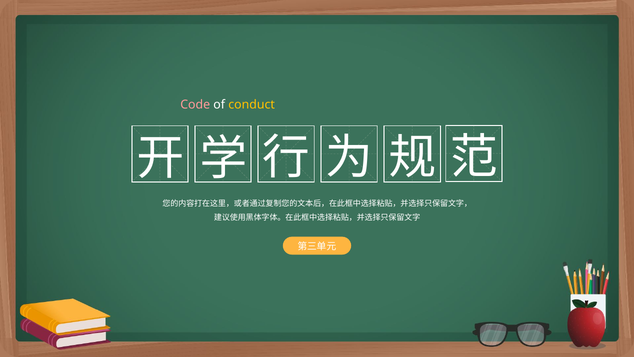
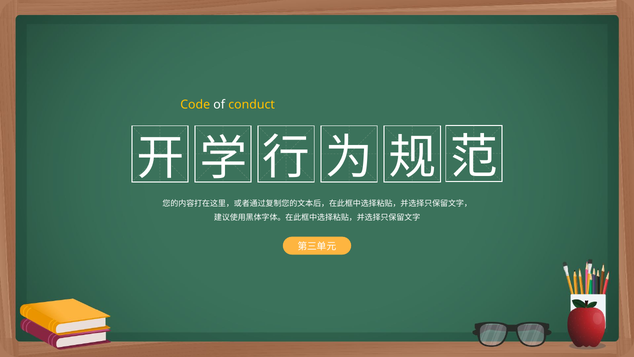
Code colour: pink -> yellow
